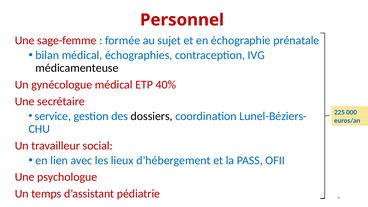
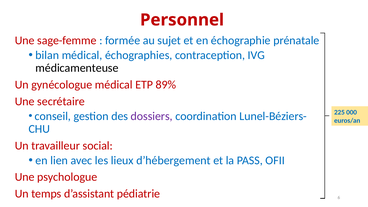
40%: 40% -> 89%
service: service -> conseil
dossiers colour: black -> purple
